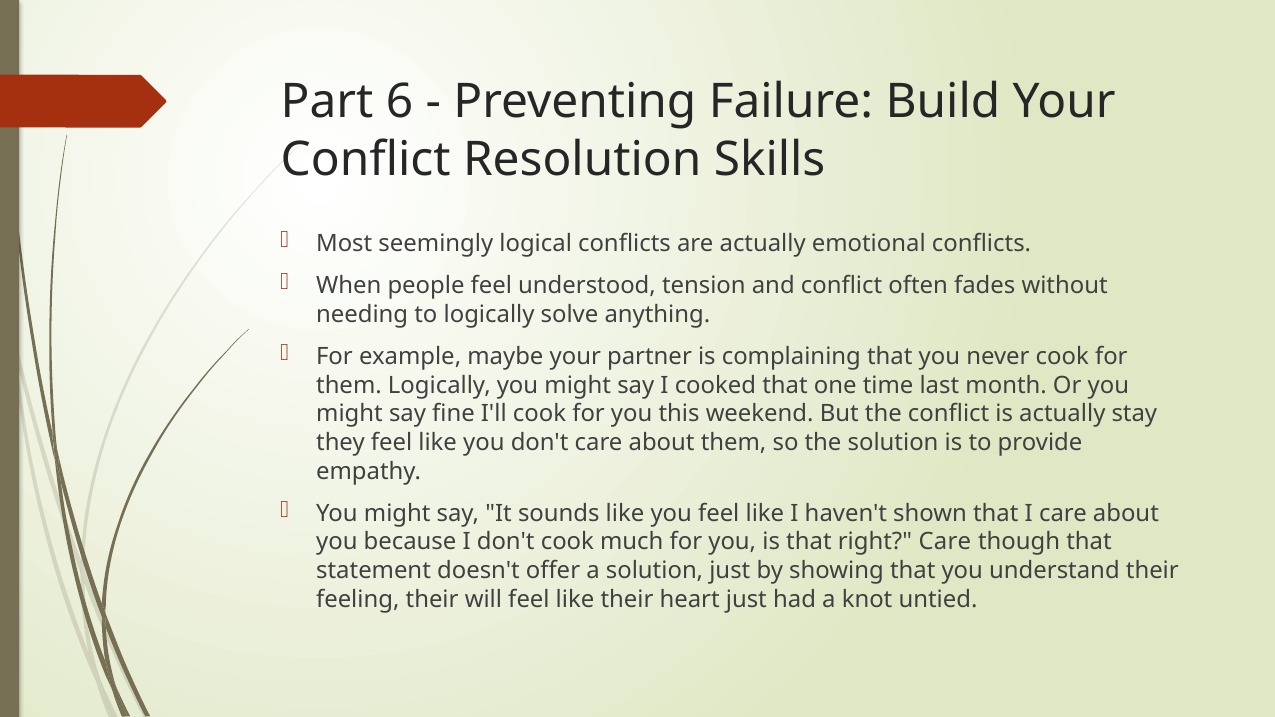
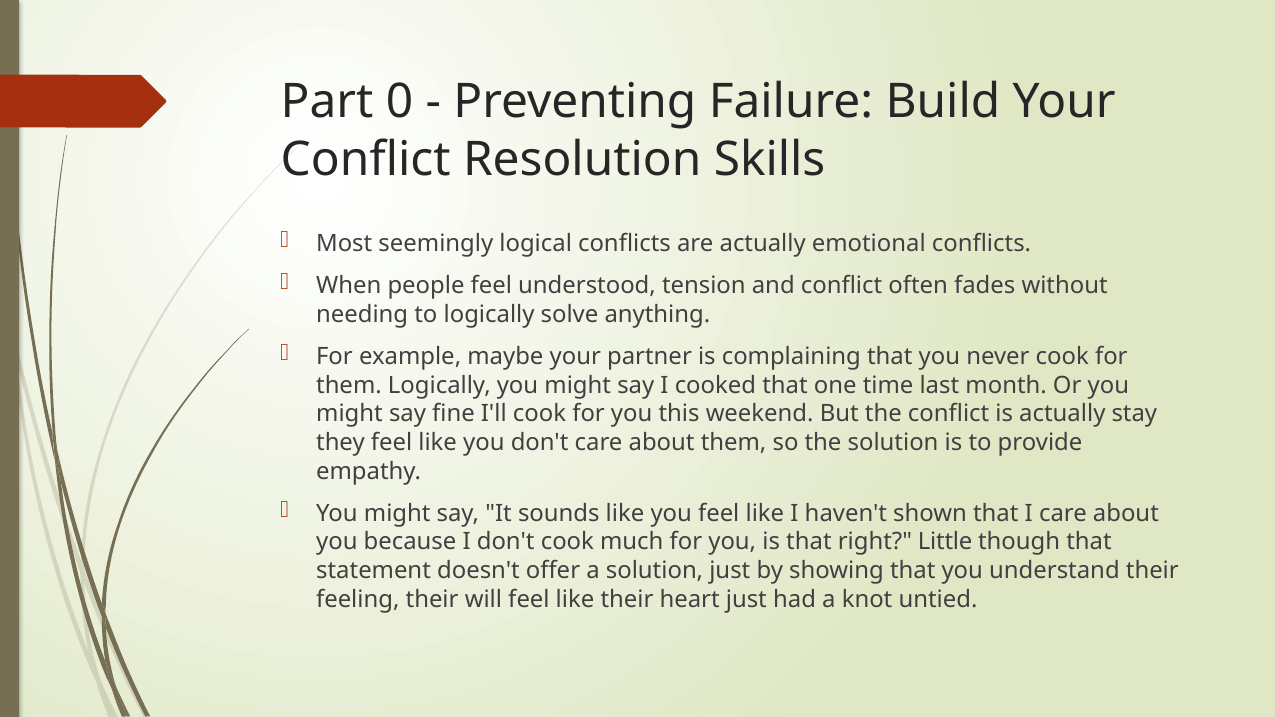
6: 6 -> 0
right Care: Care -> Little
